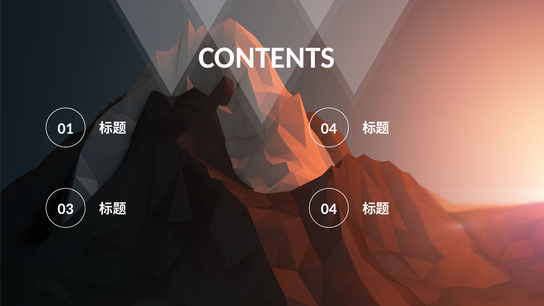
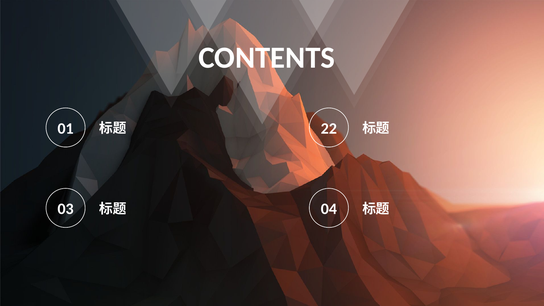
04 at (329, 129): 04 -> 22
